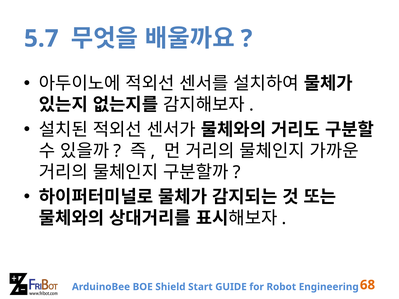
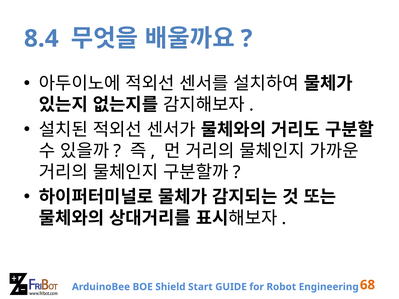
5.7: 5.7 -> 8.4
